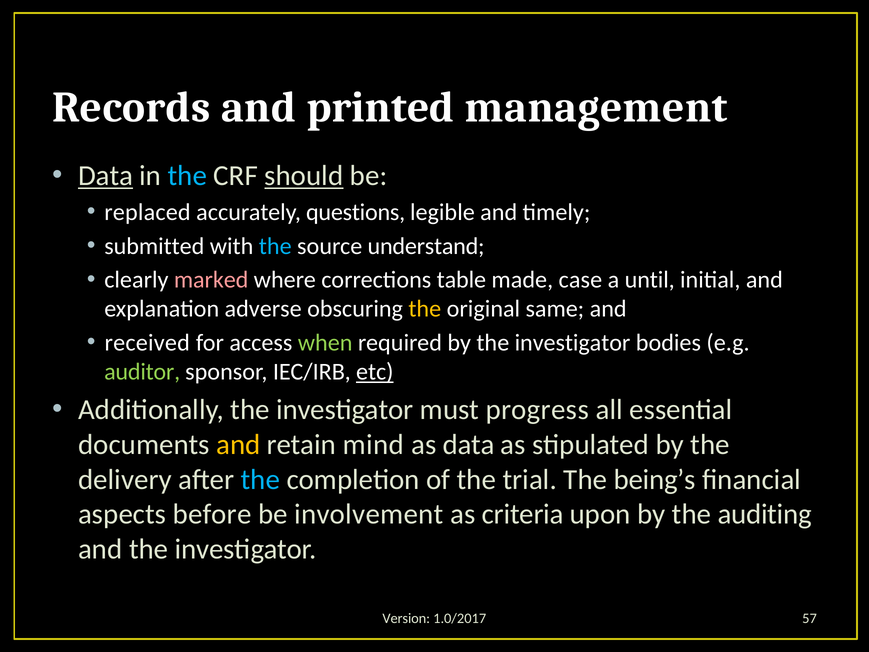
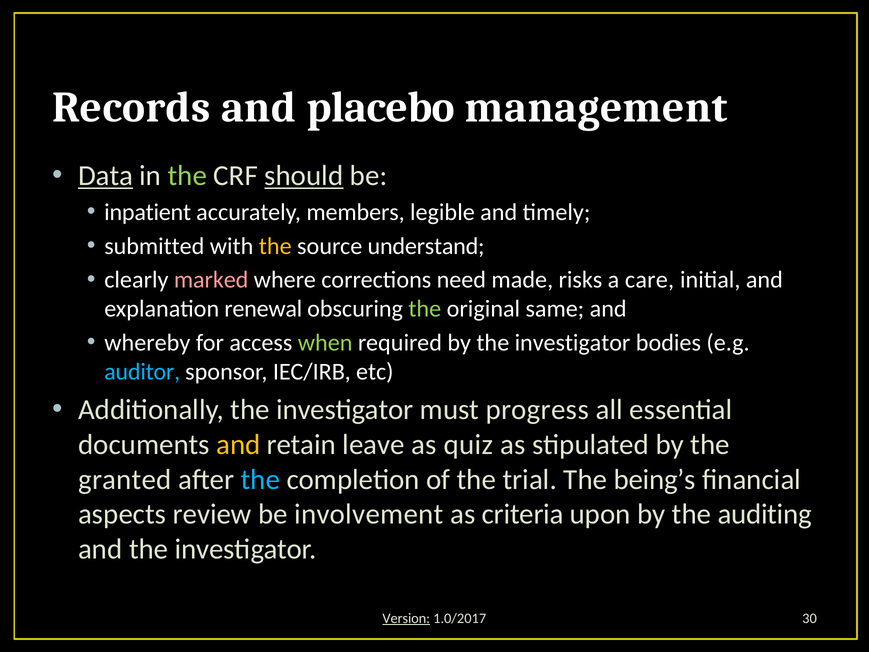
printed: printed -> placebo
the at (187, 176) colour: light blue -> light green
replaced: replaced -> inpatient
questions: questions -> members
the at (275, 246) colour: light blue -> yellow
table: table -> need
case: case -> risks
until: until -> care
adverse: adverse -> renewal
the at (425, 309) colour: yellow -> light green
received: received -> whereby
auditor colour: light green -> light blue
etc underline: present -> none
mind: mind -> leave
as data: data -> quiz
delivery: delivery -> granted
before: before -> review
Version underline: none -> present
57: 57 -> 30
